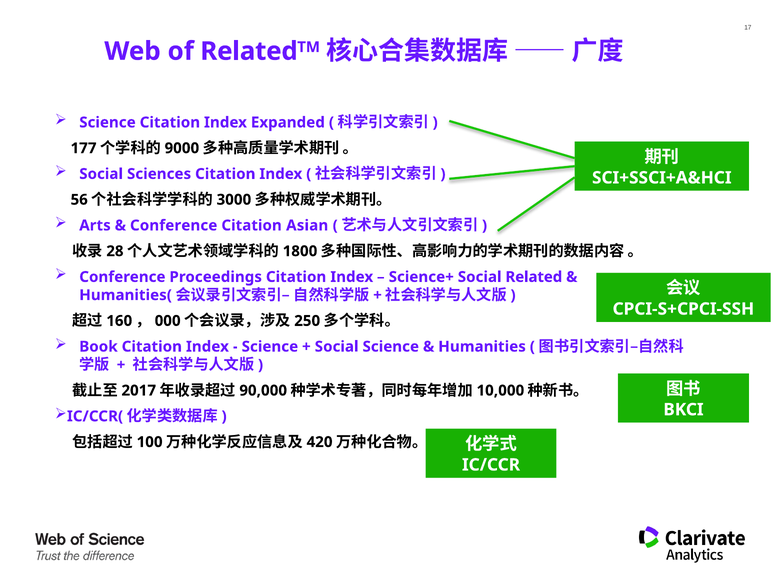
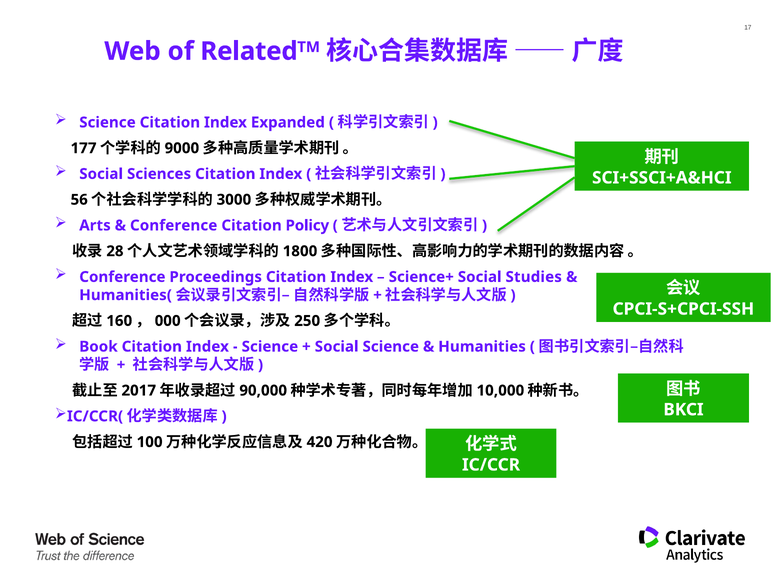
Asian: Asian -> Policy
Social Related: Related -> Studies
